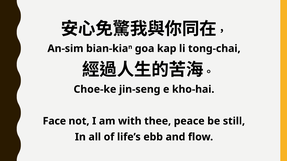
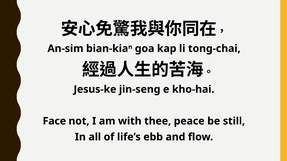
Choe-ke: Choe-ke -> Jesus-ke
